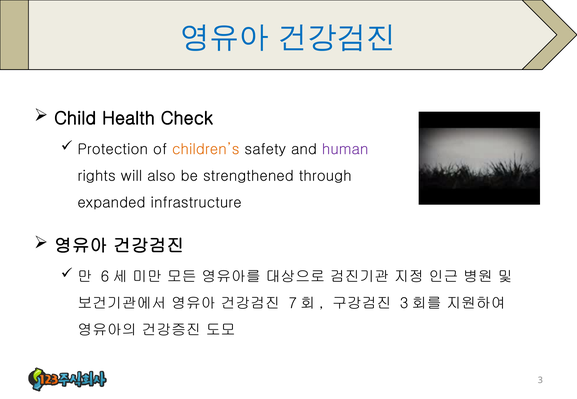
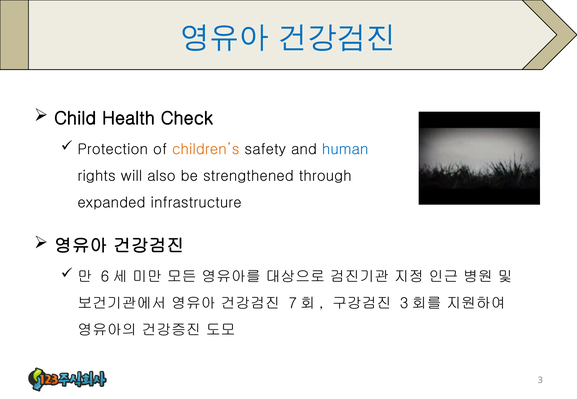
human colour: purple -> blue
